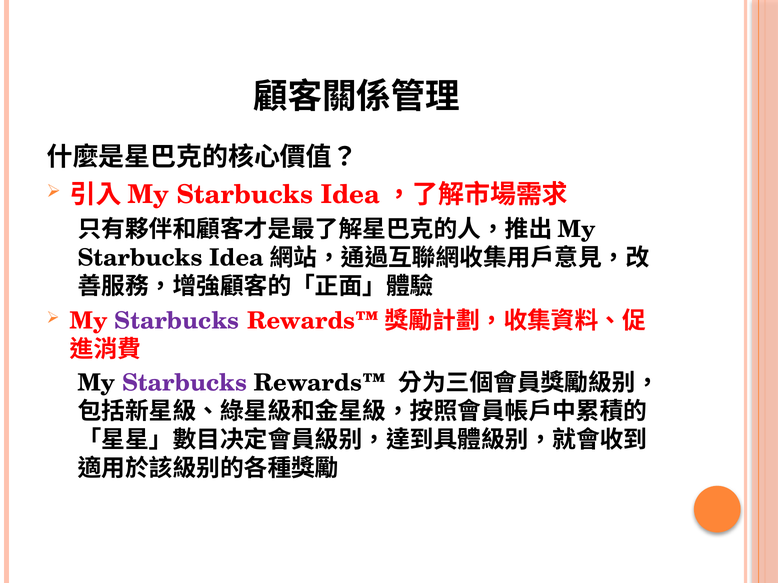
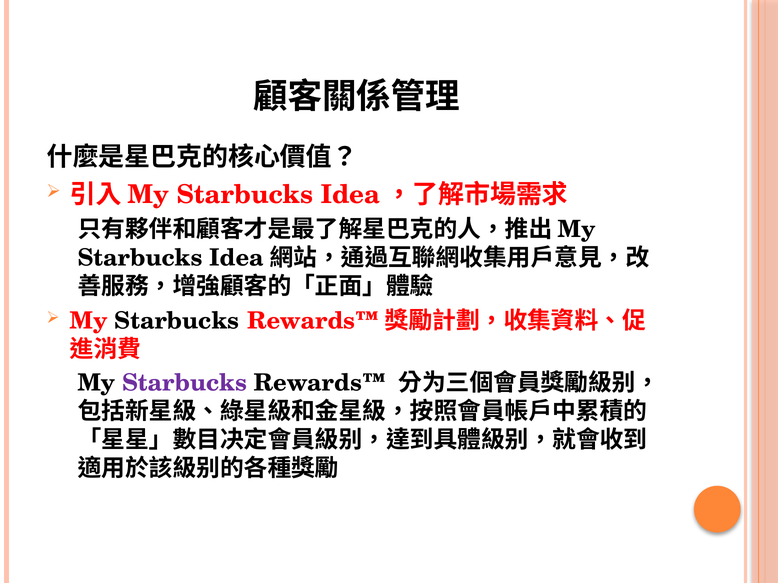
Starbucks at (177, 321) colour: purple -> black
